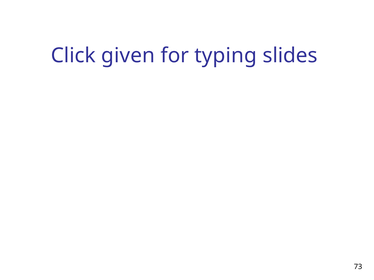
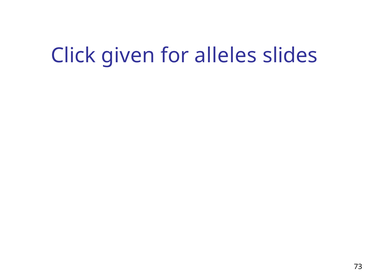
typing: typing -> alleles
